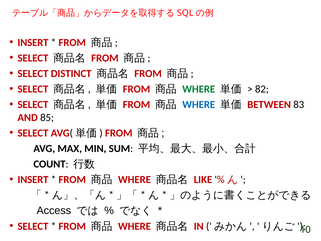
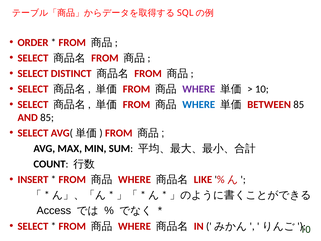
INSERT at (33, 42): INSERT -> ORDER
WHERE at (199, 89) colour: green -> purple
82 at (262, 89): 82 -> 10
BETWEEN 83: 83 -> 85
